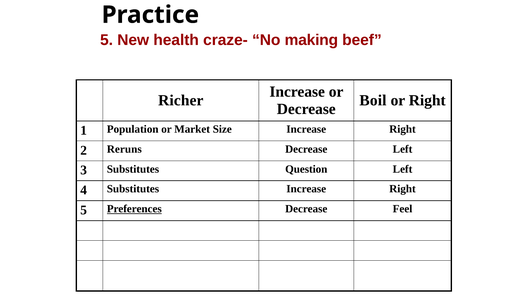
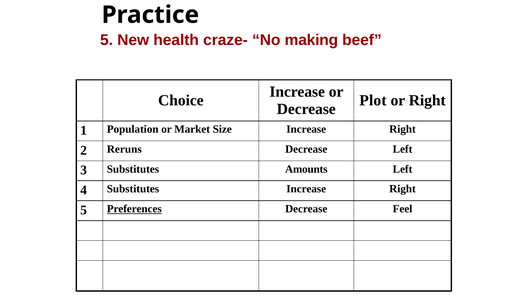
Richer: Richer -> Choice
Boil: Boil -> Plot
Question: Question -> Amounts
